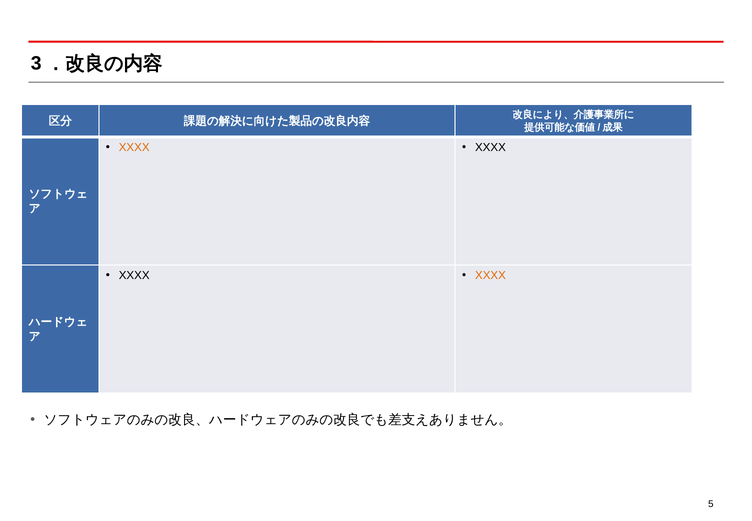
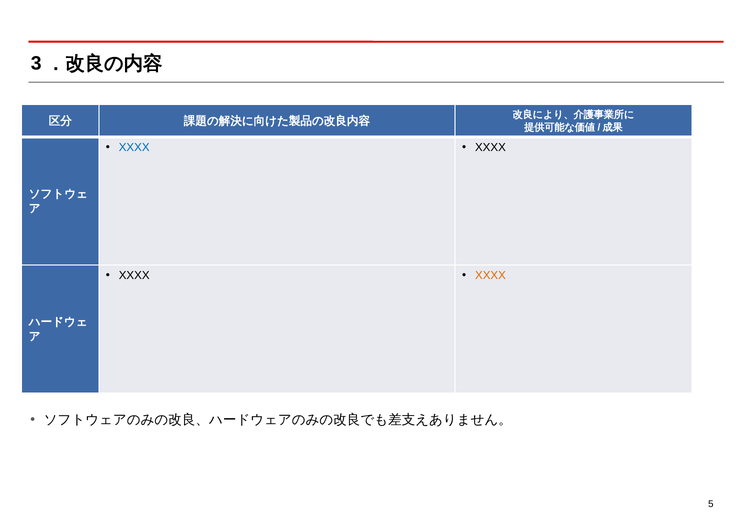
XXXX at (134, 147) colour: orange -> blue
